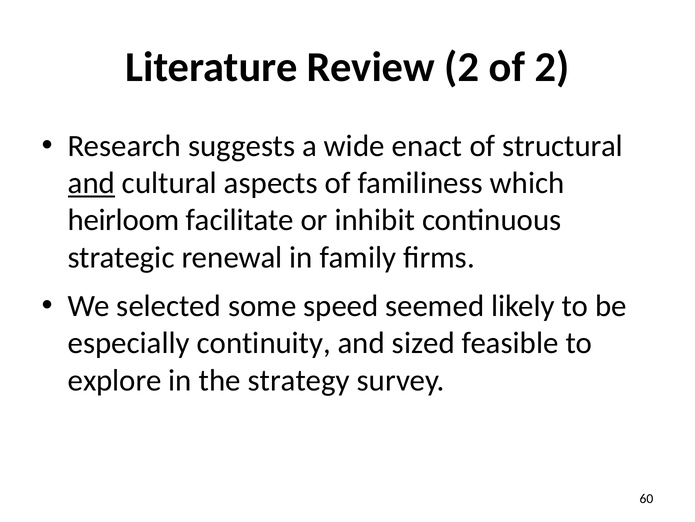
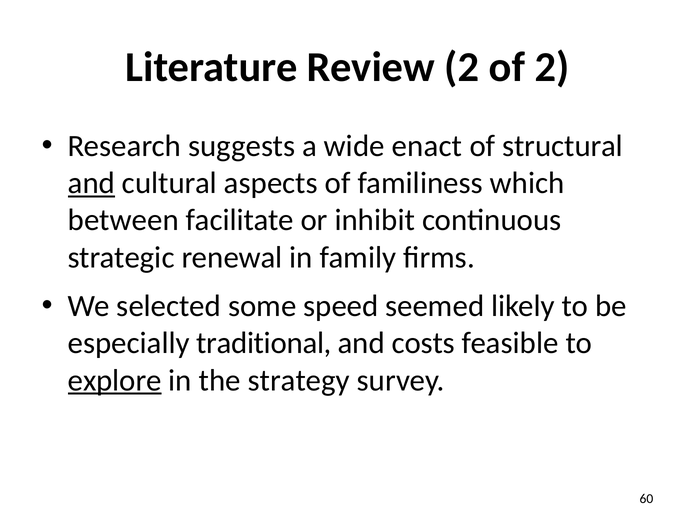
heirloom: heirloom -> between
continuity: continuity -> traditional
sized: sized -> costs
explore underline: none -> present
